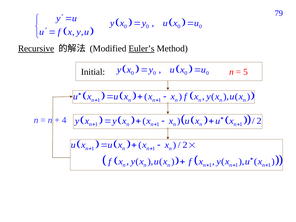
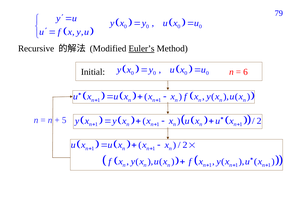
Recursive underline: present -> none
5: 5 -> 6
4: 4 -> 5
